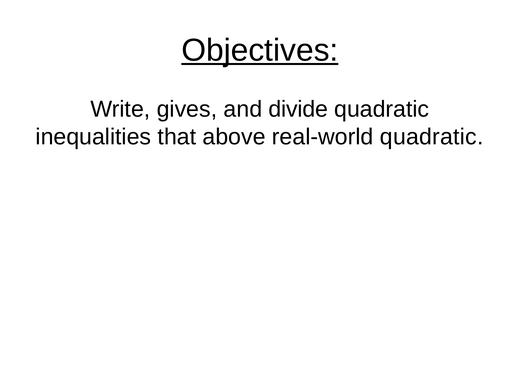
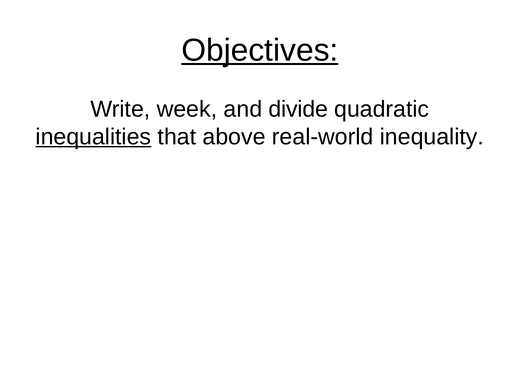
gives: gives -> week
inequalities underline: none -> present
real-world quadratic: quadratic -> inequality
